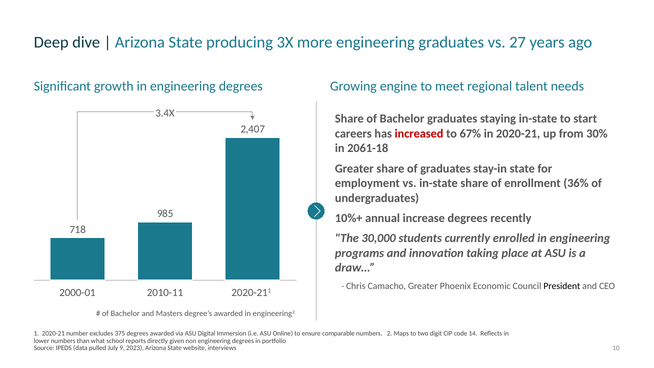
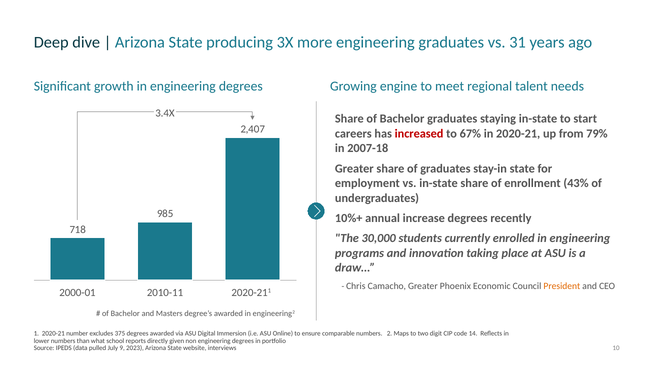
27: 27 -> 31
30%: 30% -> 79%
2061-18: 2061-18 -> 2007-18
36%: 36% -> 43%
President colour: black -> orange
